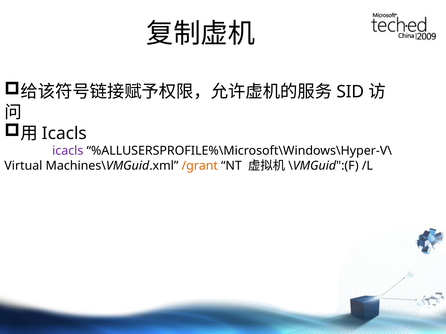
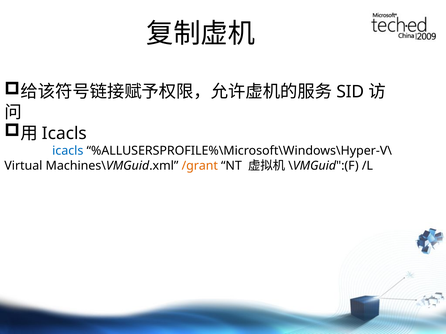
icacls at (68, 151) colour: purple -> blue
